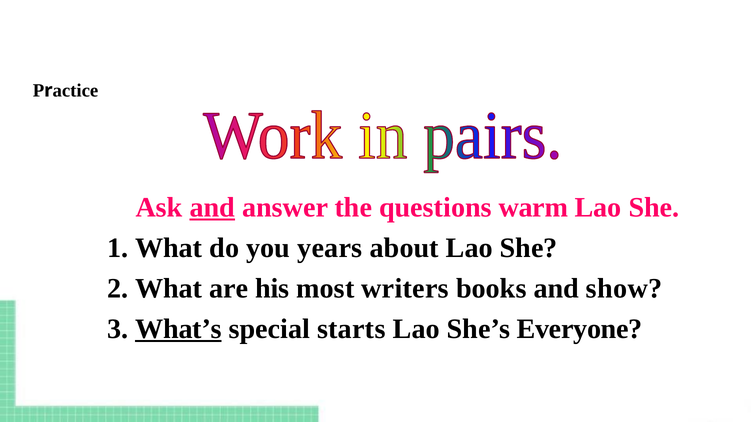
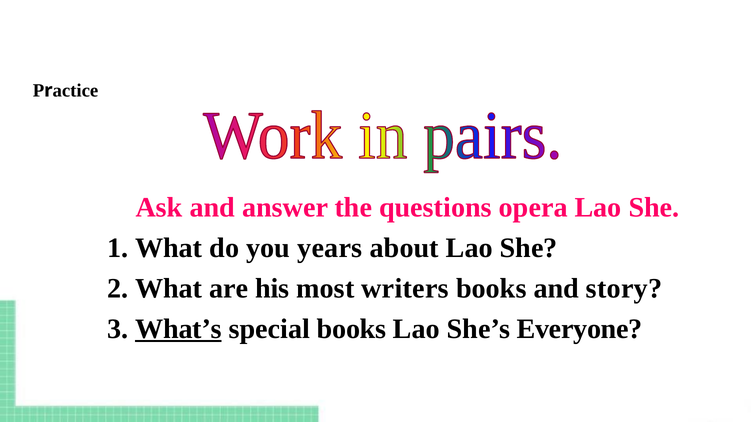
and at (212, 208) underline: present -> none
warm: warm -> opera
show: show -> story
special starts: starts -> books
